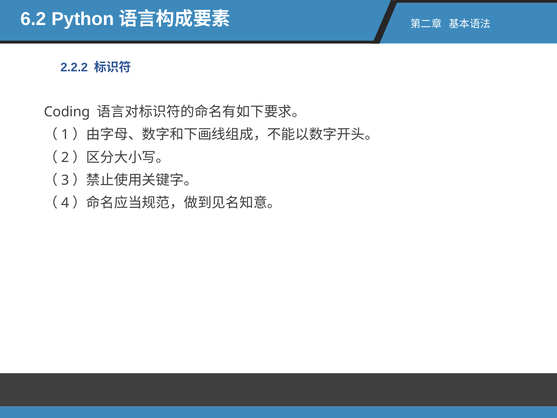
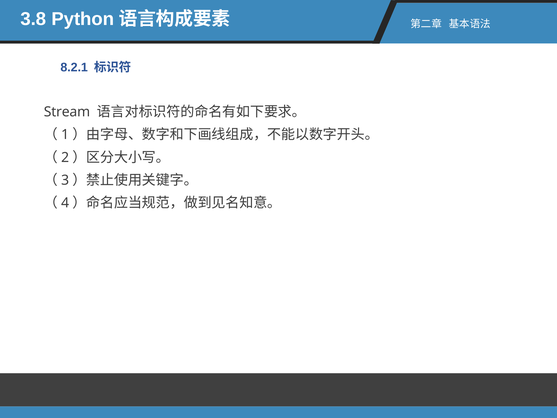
6.2: 6.2 -> 3.8
2.2.2: 2.2.2 -> 8.2.1
Coding: Coding -> Stream
